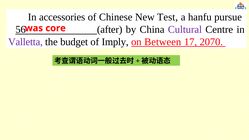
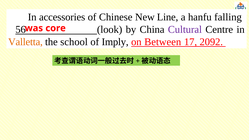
Test: Test -> Line
pursue: pursue -> falling
after: after -> look
Valletta colour: purple -> orange
budget: budget -> school
2070: 2070 -> 2092
